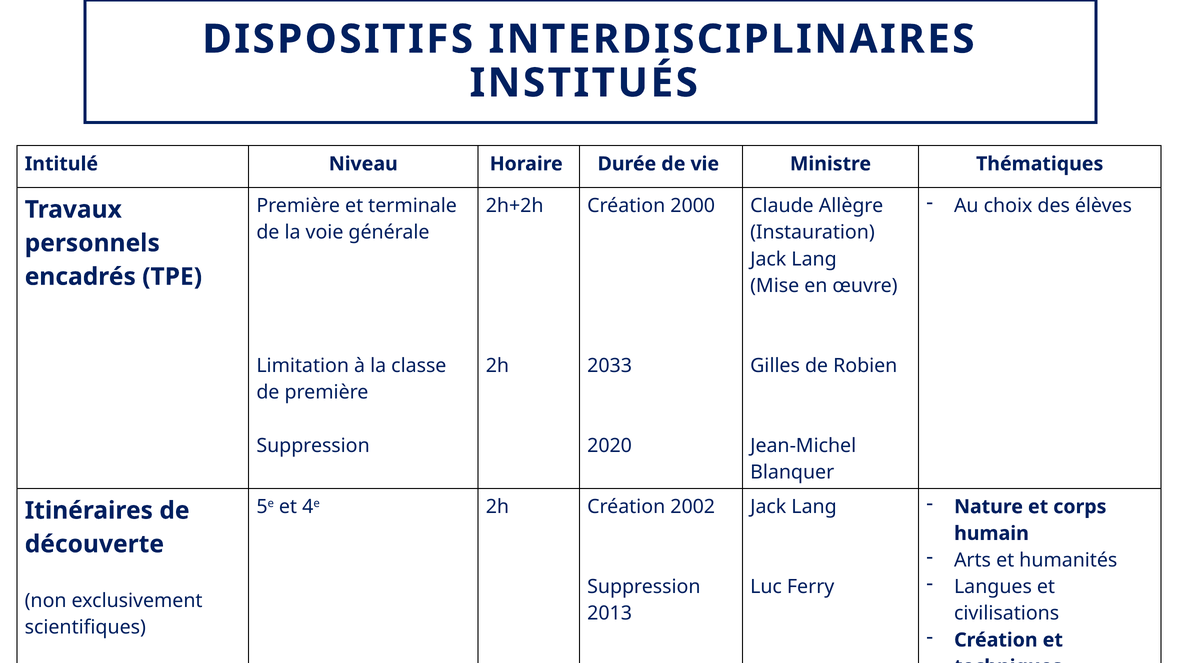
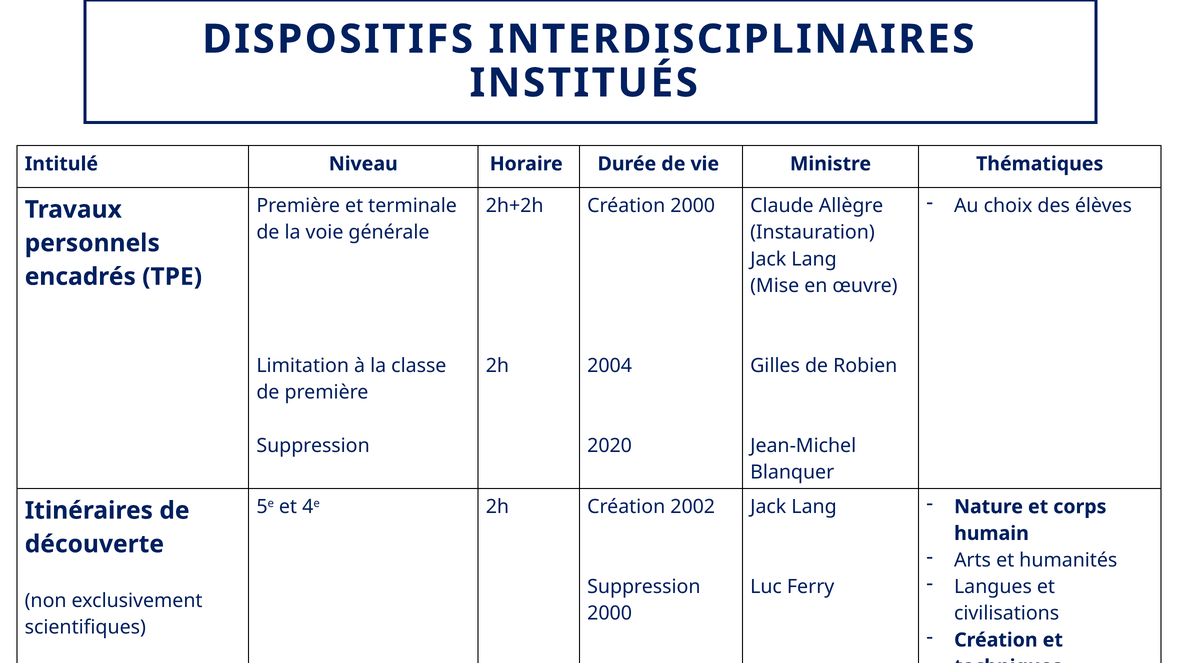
2033: 2033 -> 2004
2013 at (610, 613): 2013 -> 2000
